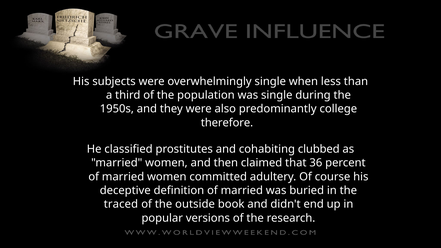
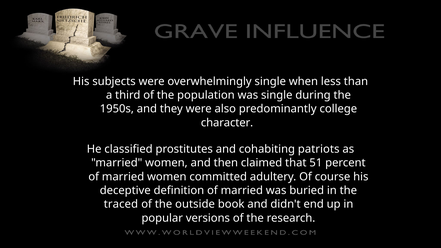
therefore: therefore -> character
clubbed: clubbed -> patriots
36: 36 -> 51
